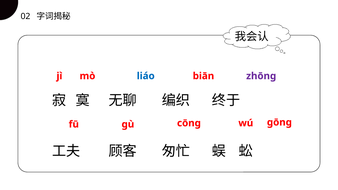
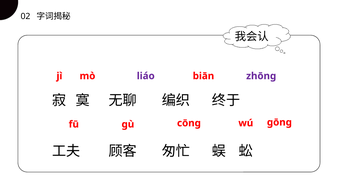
liáo colour: blue -> purple
